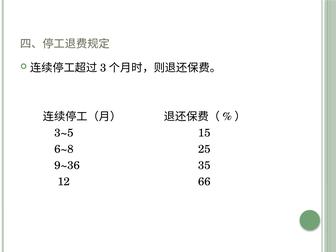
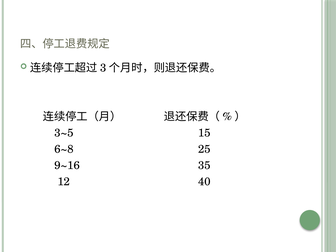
9~36: 9~36 -> 9~16
66: 66 -> 40
